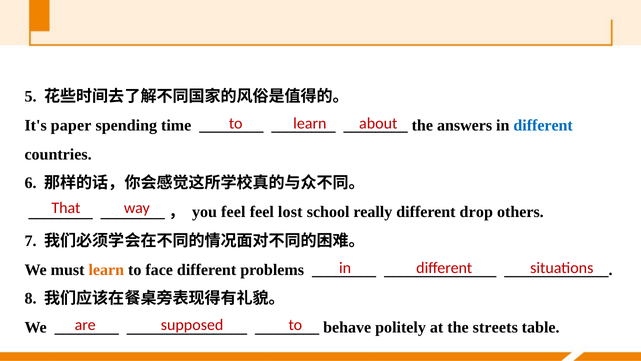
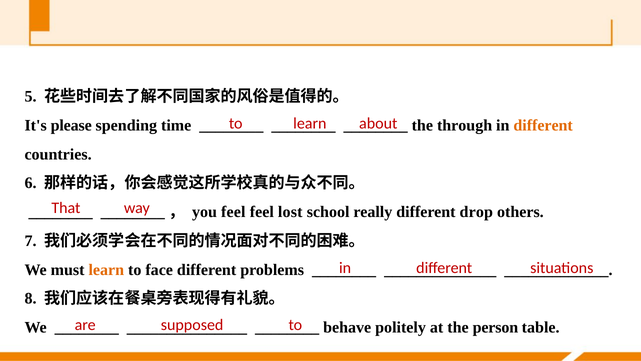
paper: paper -> please
answers: answers -> through
different at (543, 125) colour: blue -> orange
streets: streets -> person
